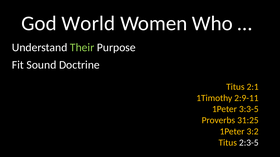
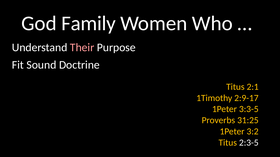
World: World -> Family
Their colour: light green -> pink
2:9-11: 2:9-11 -> 2:9-17
